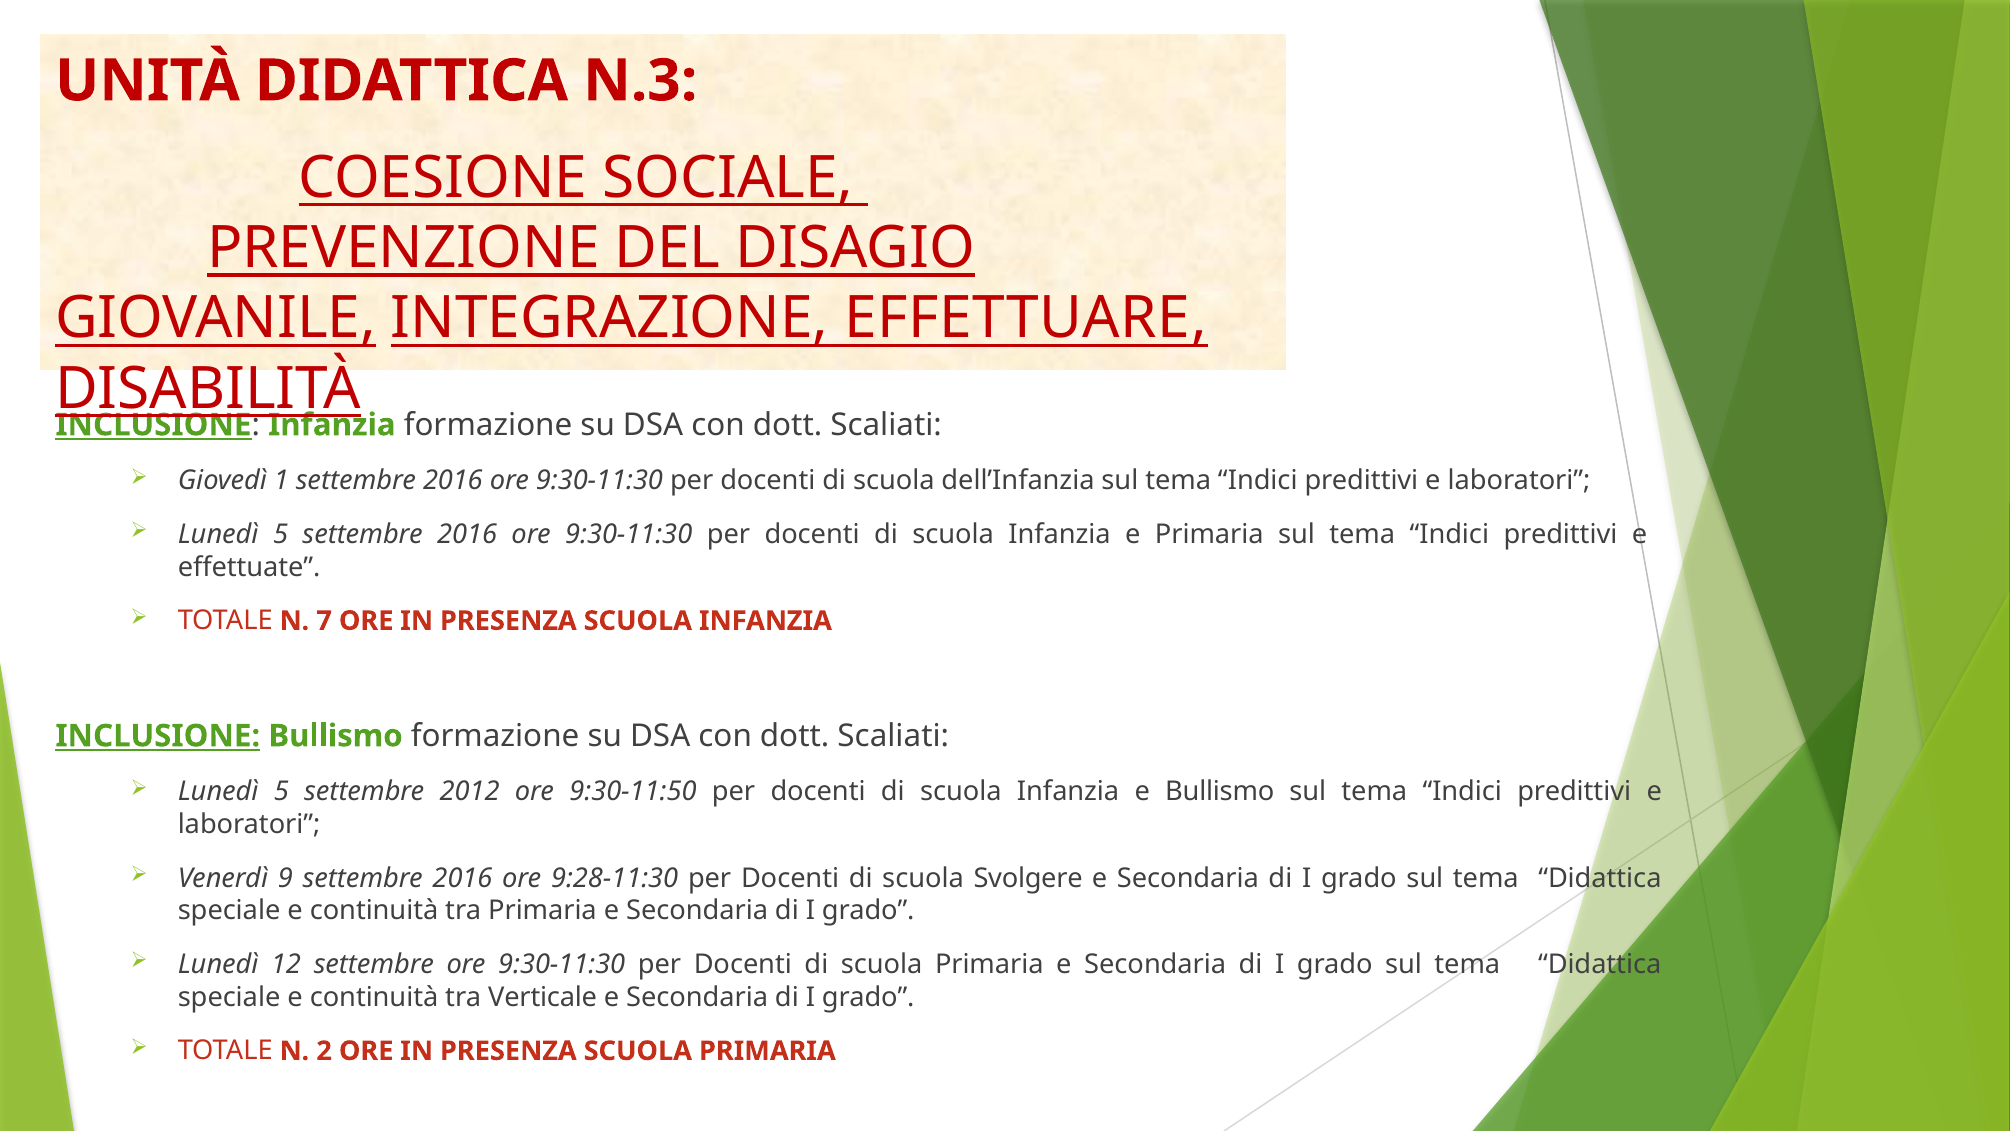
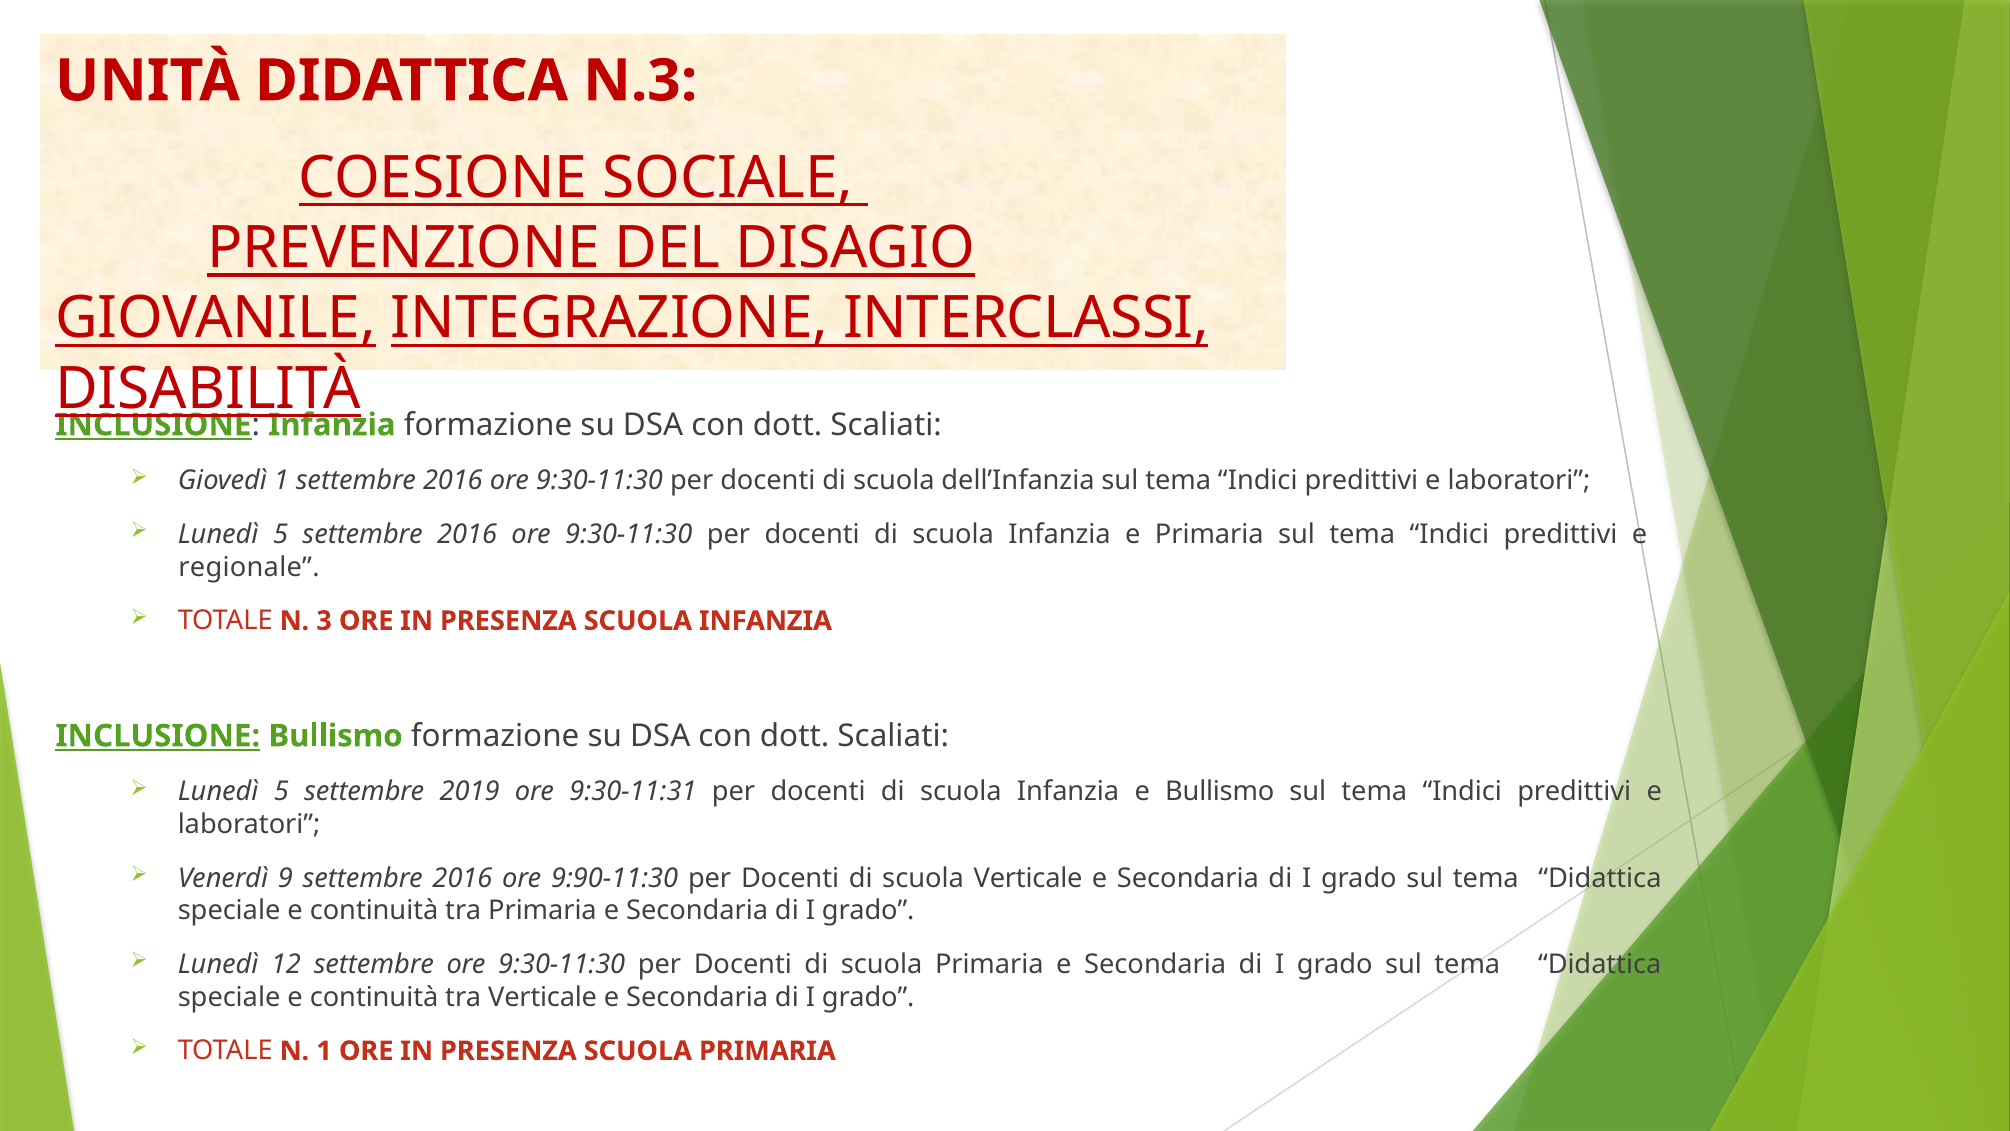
EFFETTUARE: EFFETTUARE -> INTERCLASSI
effettuate: effettuate -> regionale
7: 7 -> 3
2012: 2012 -> 2019
9:30-11:50: 9:30-11:50 -> 9:30-11:31
9:28-11:30: 9:28-11:30 -> 9:90-11:30
scuola Svolgere: Svolgere -> Verticale
N 2: 2 -> 1
